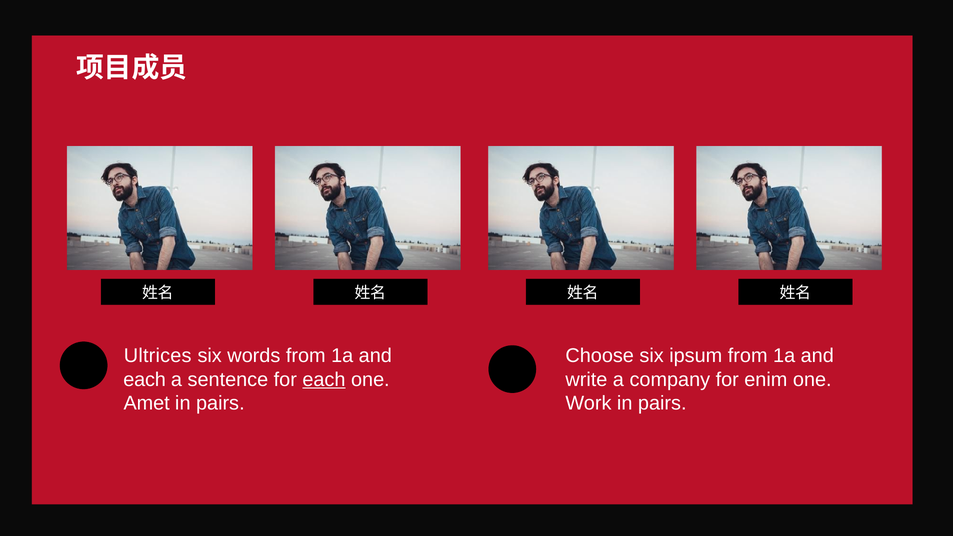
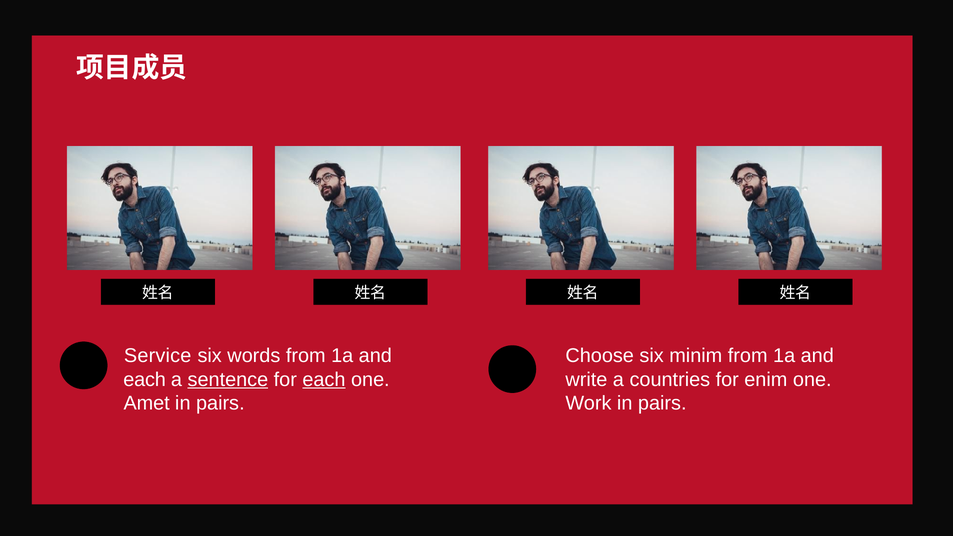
Ultrices: Ultrices -> Service
ipsum: ipsum -> minim
sentence underline: none -> present
company: company -> countries
